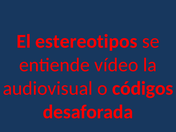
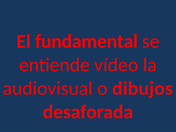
estereotipos: estereotipos -> fundamental
códigos: códigos -> dibujos
